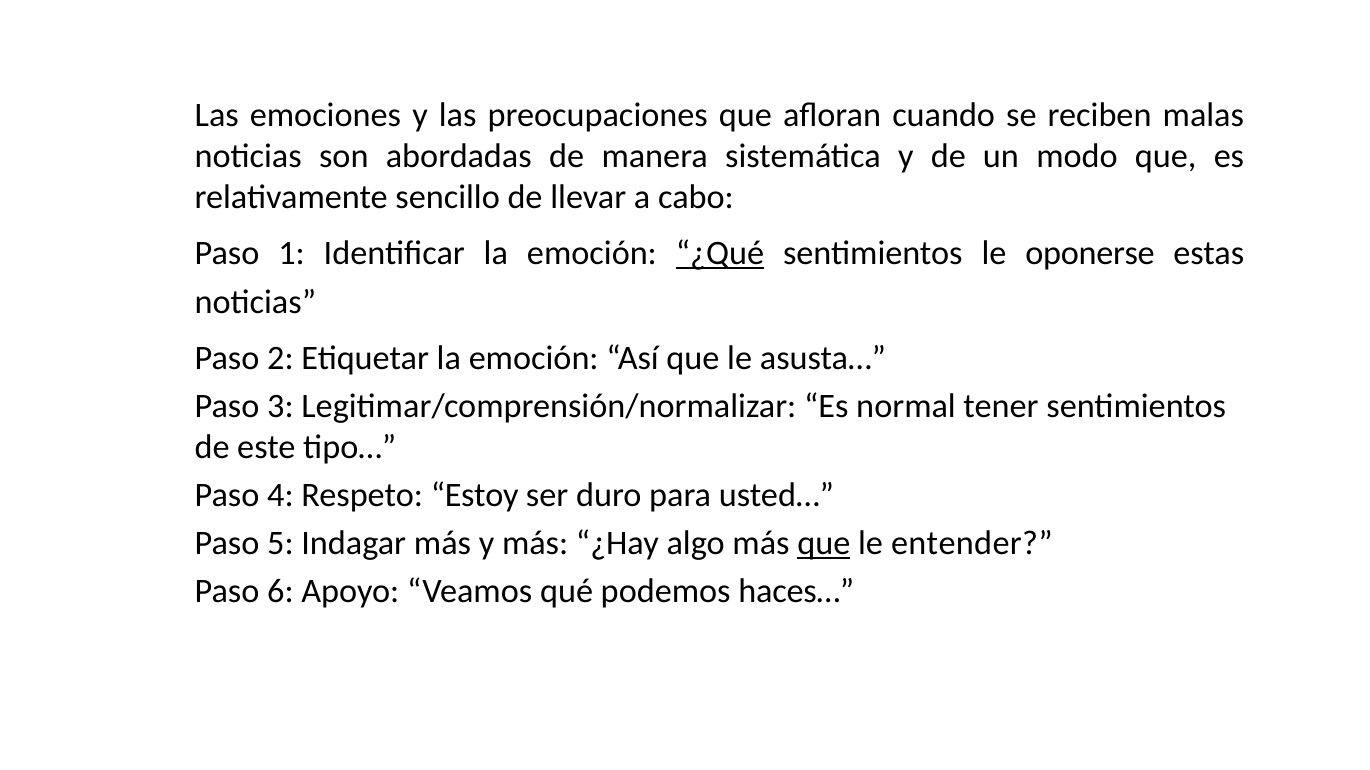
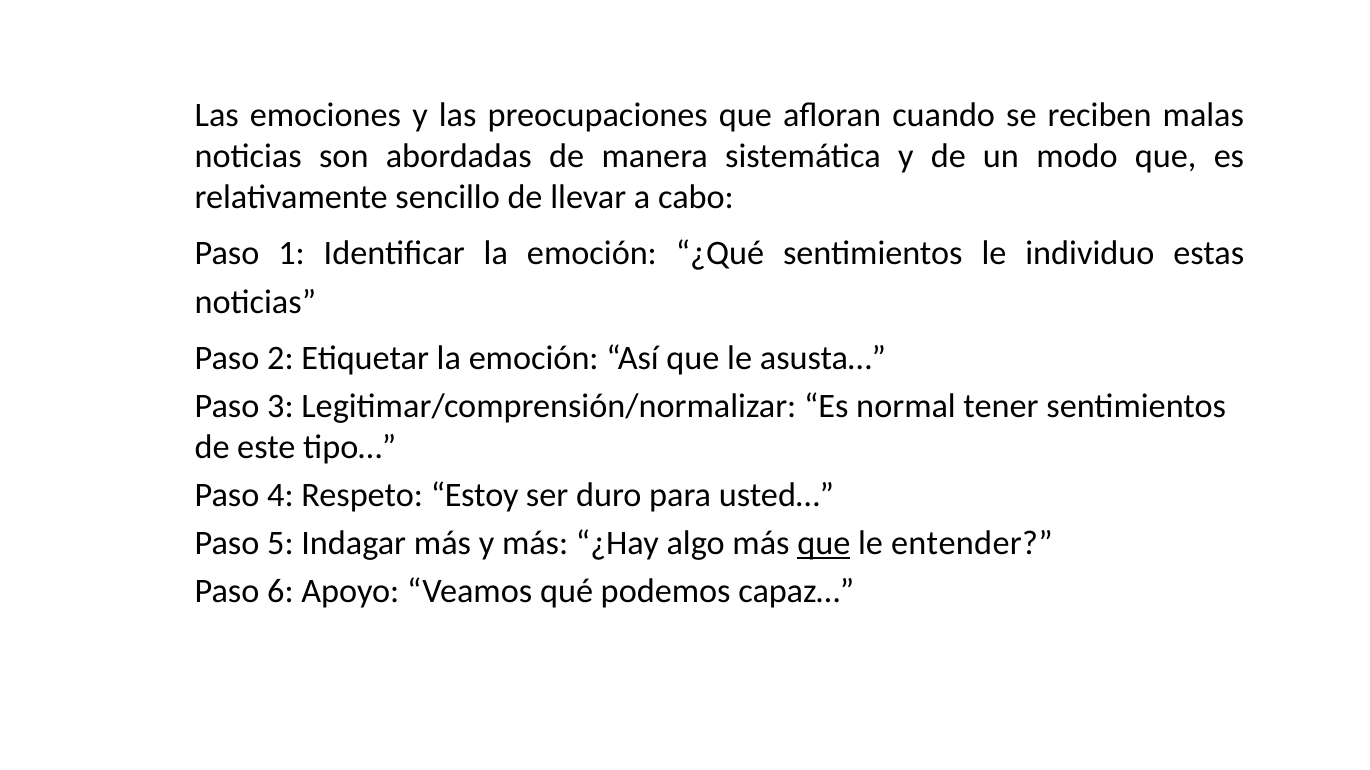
¿Qué underline: present -> none
oponerse: oponerse -> individuo
haces…: haces… -> capaz…
